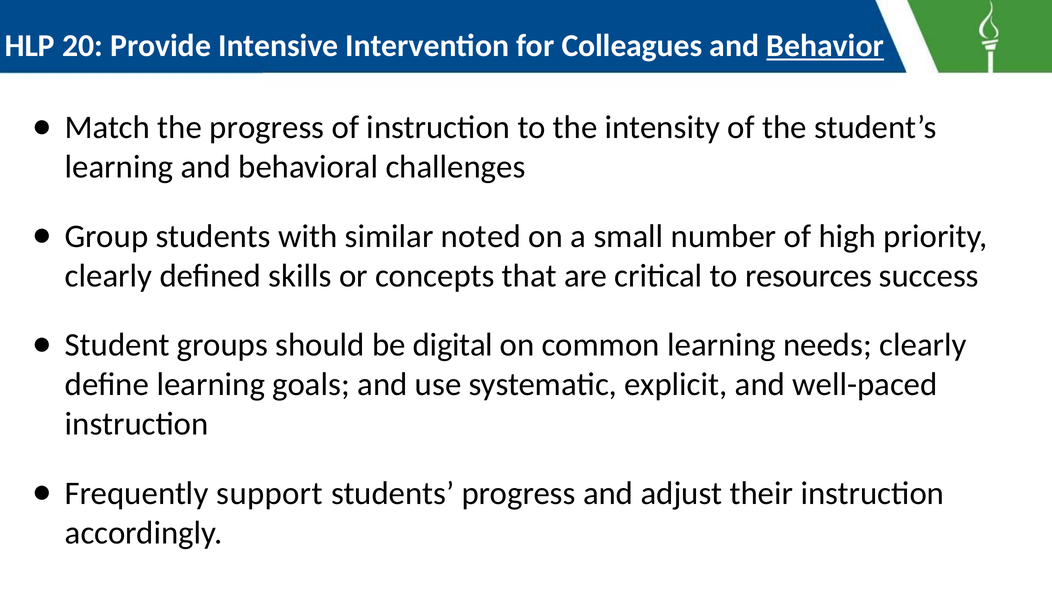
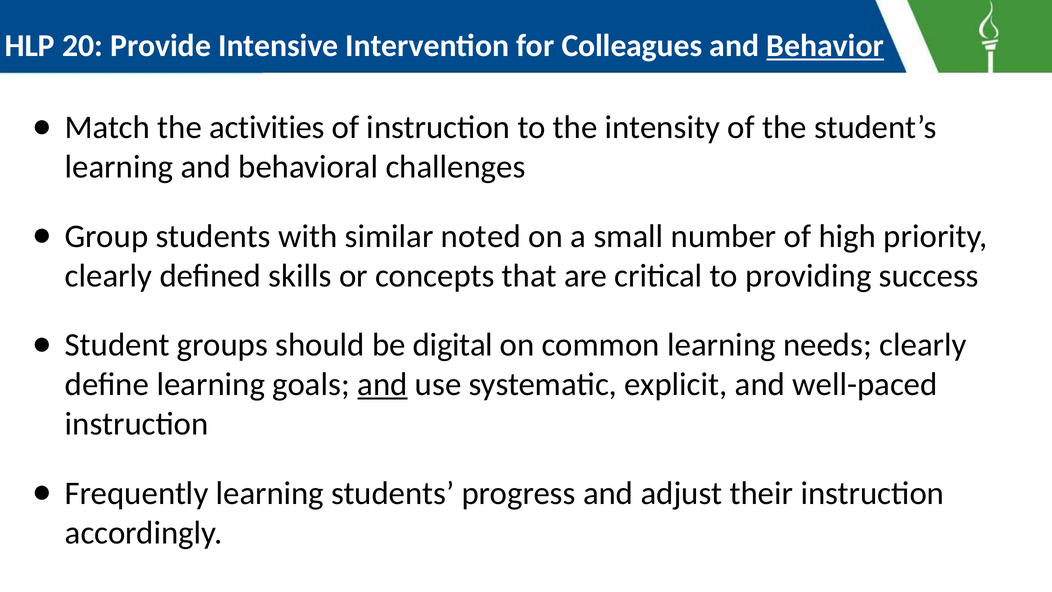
the progress: progress -> activities
resources: resources -> providing
and at (382, 384) underline: none -> present
Frequently support: support -> learning
